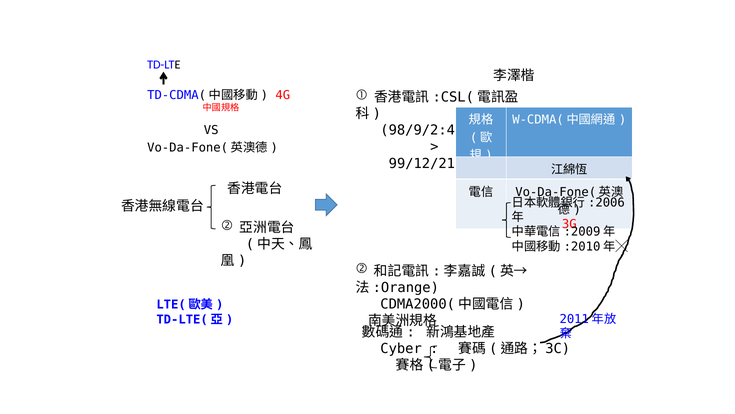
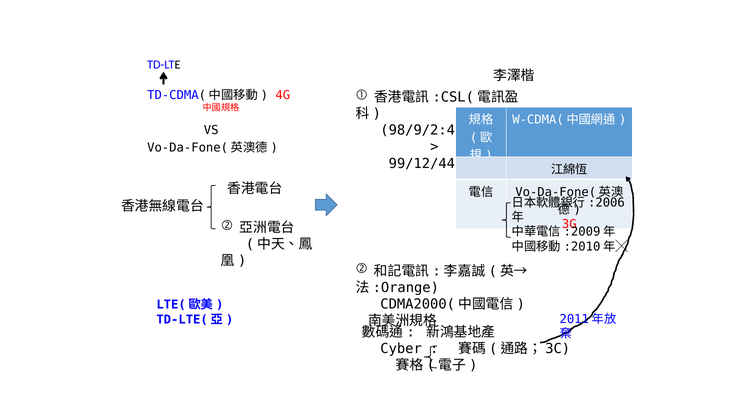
99/12/21: 99/12/21 -> 99/12/44
